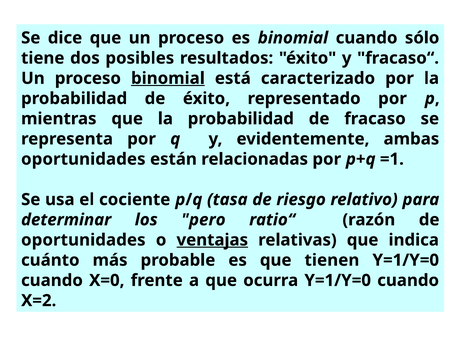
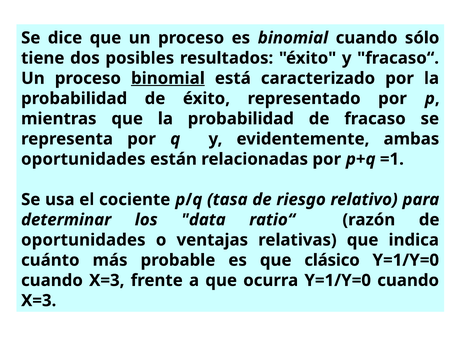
pero: pero -> data
ventajas underline: present -> none
tienen: tienen -> clásico
X=0 at (107, 280): X=0 -> X=3
X=2 at (39, 300): X=2 -> X=3
